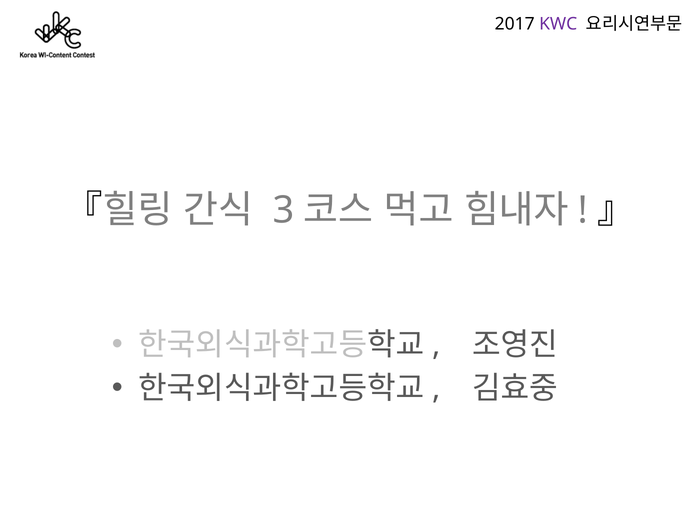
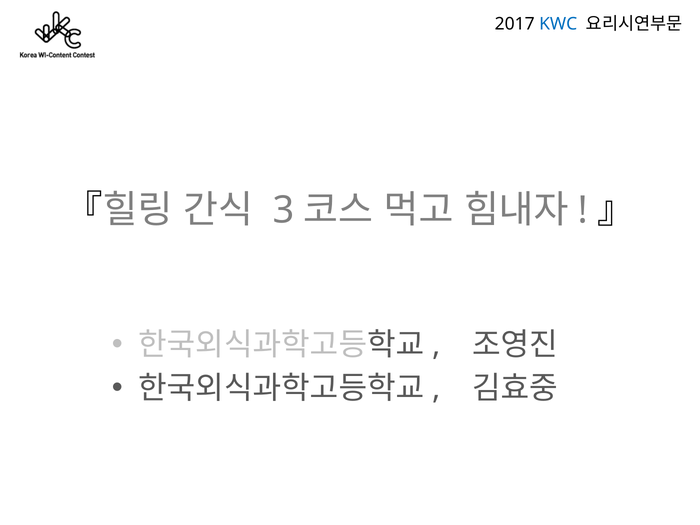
KWC colour: purple -> blue
